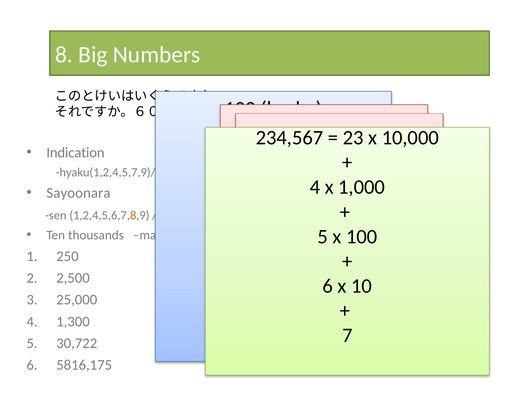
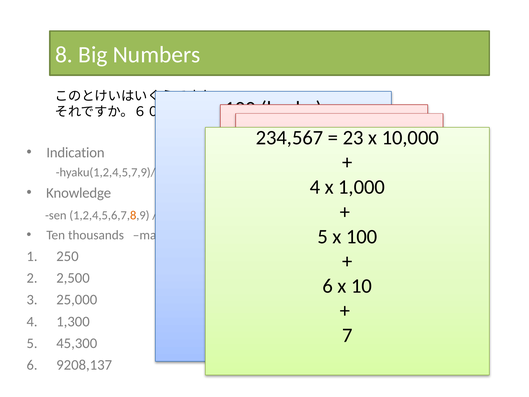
Sayoonara: Sayoonara -> Knowledge
30,722: 30,722 -> 45,300
5816,175: 5816,175 -> 9208,137
